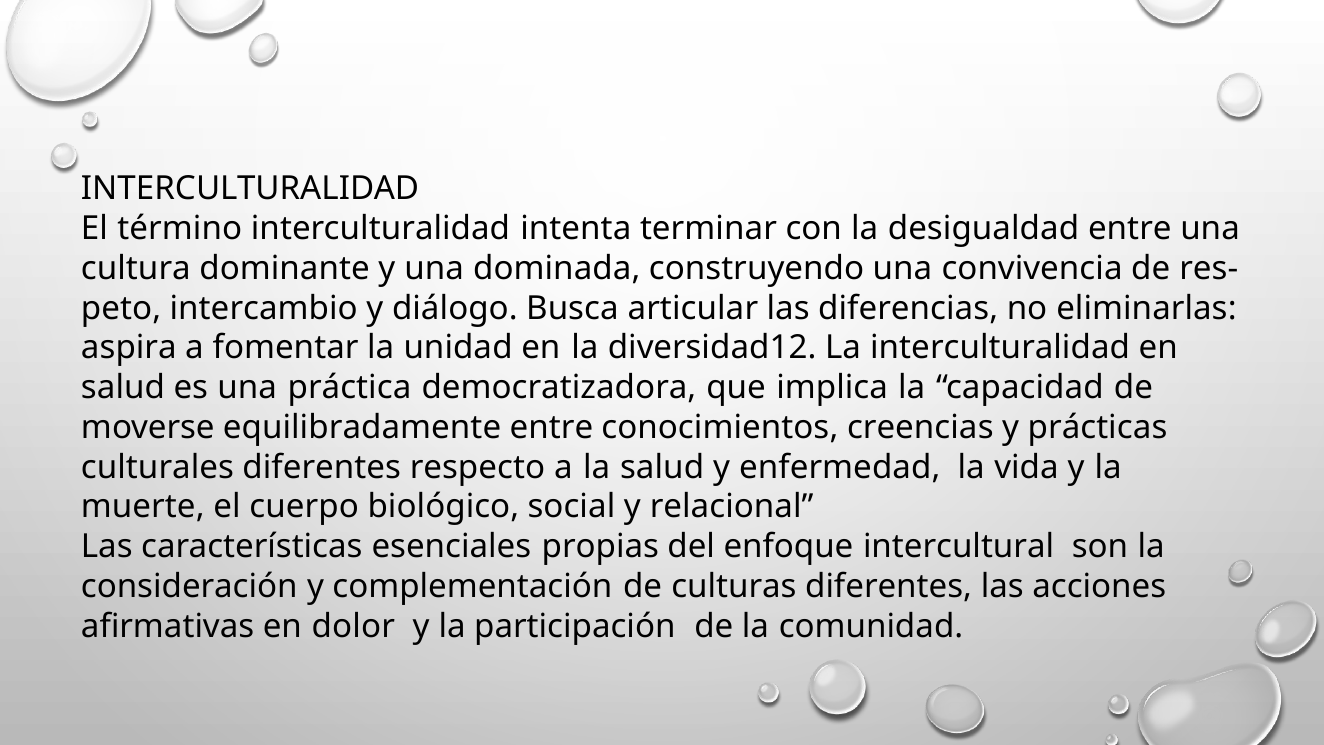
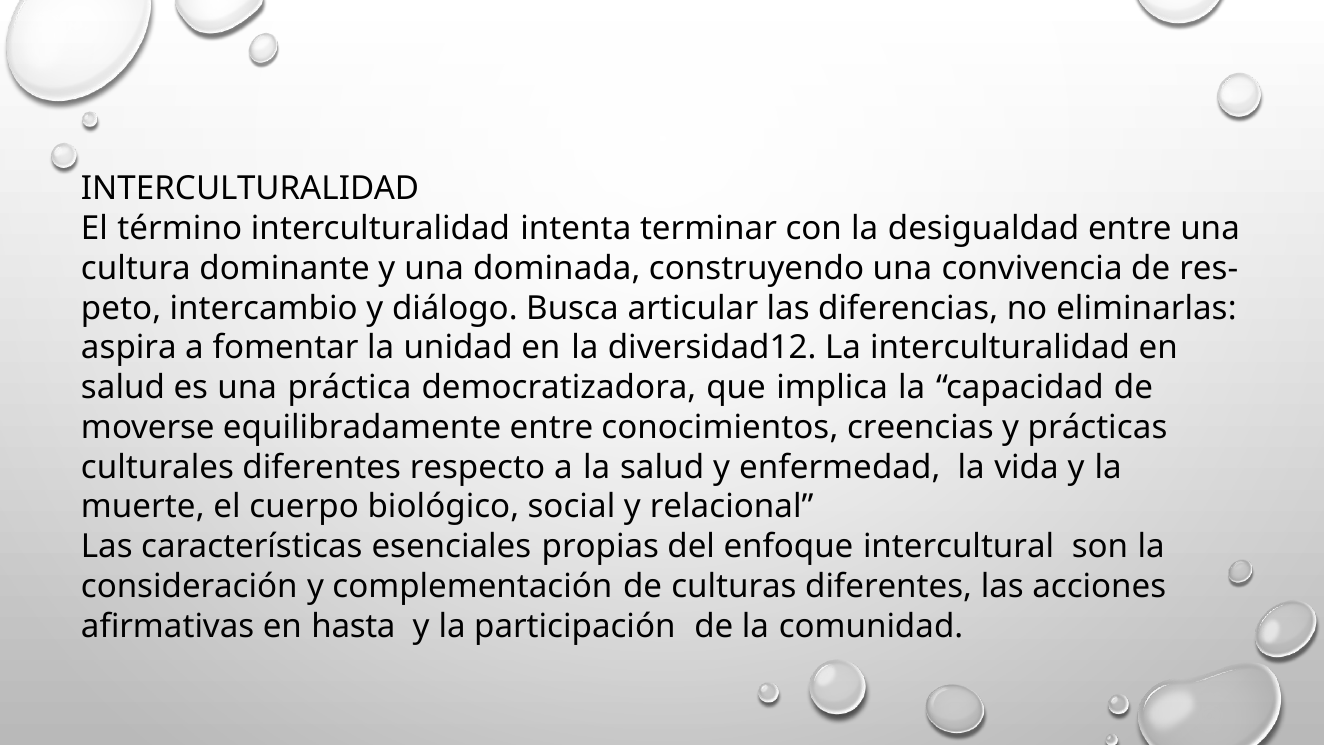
dolor: dolor -> hasta
